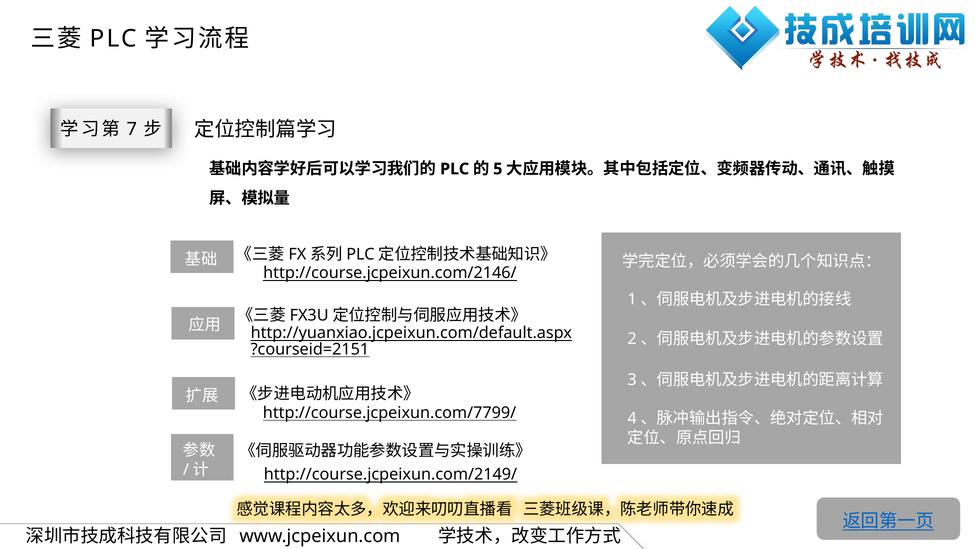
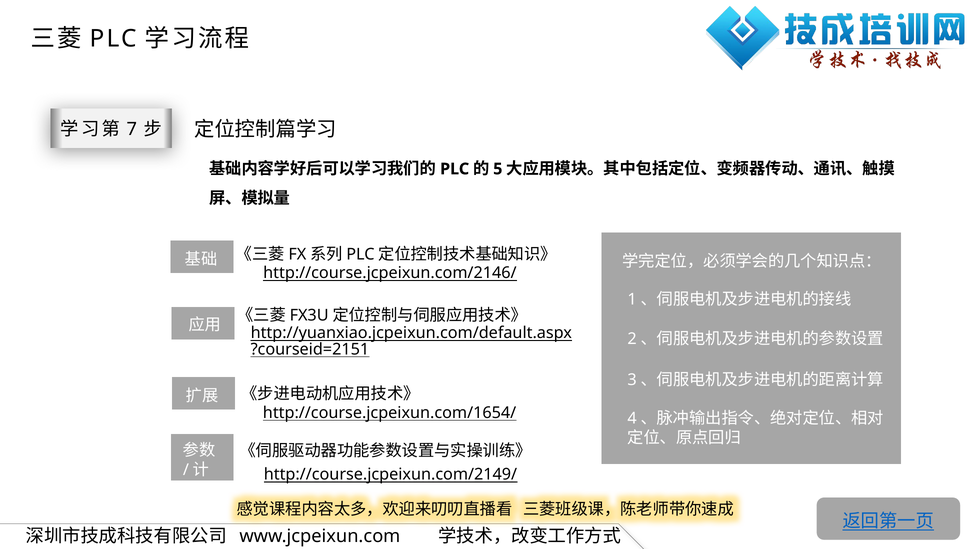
http://course.jcpeixun.com/7799/: http://course.jcpeixun.com/7799/ -> http://course.jcpeixun.com/1654/
